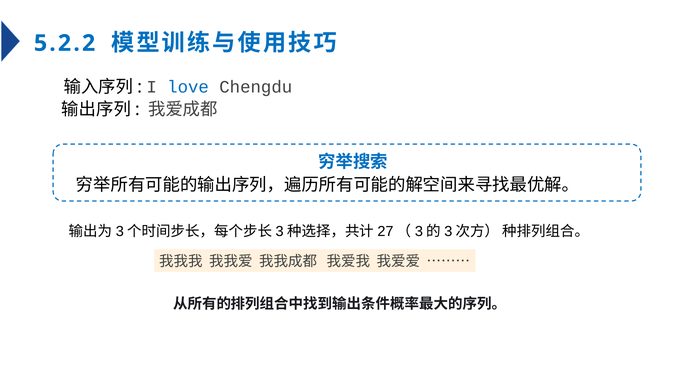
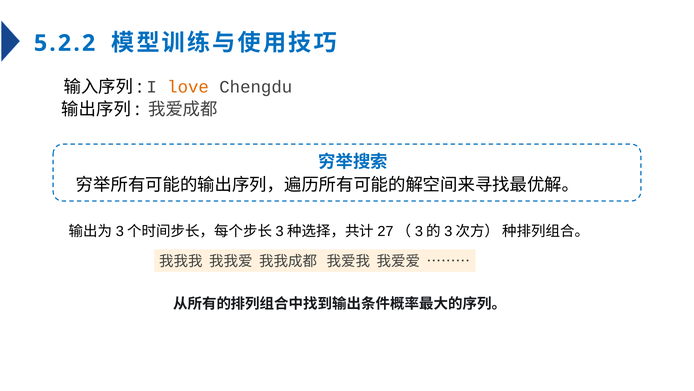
love colour: blue -> orange
